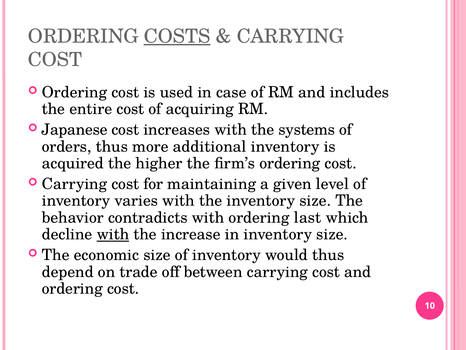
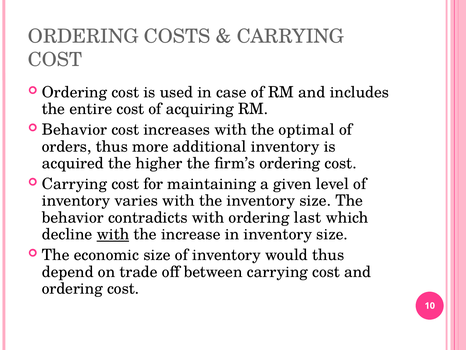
COSTS underline: present -> none
Japanese at (75, 130): Japanese -> Behavior
systems: systems -> optimal
